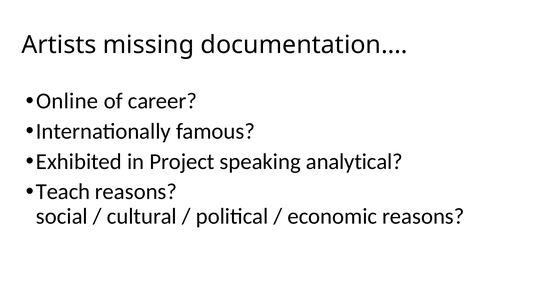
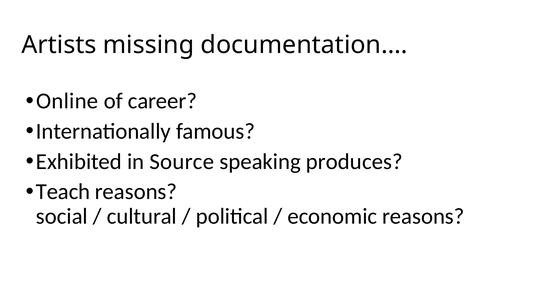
Project: Project -> Source
analytical: analytical -> produces
